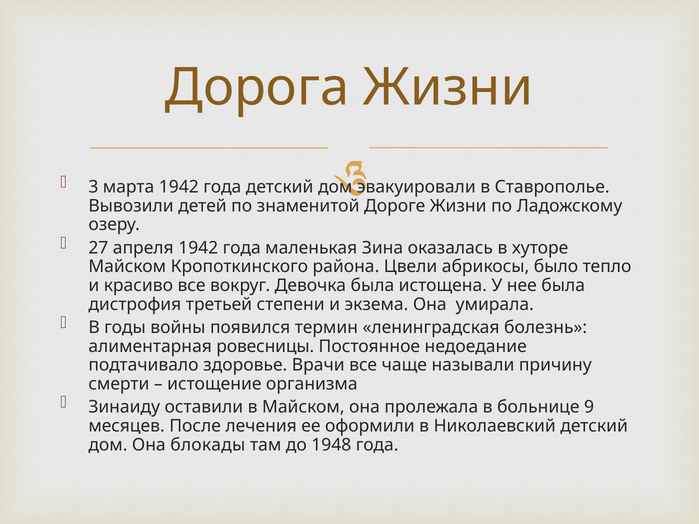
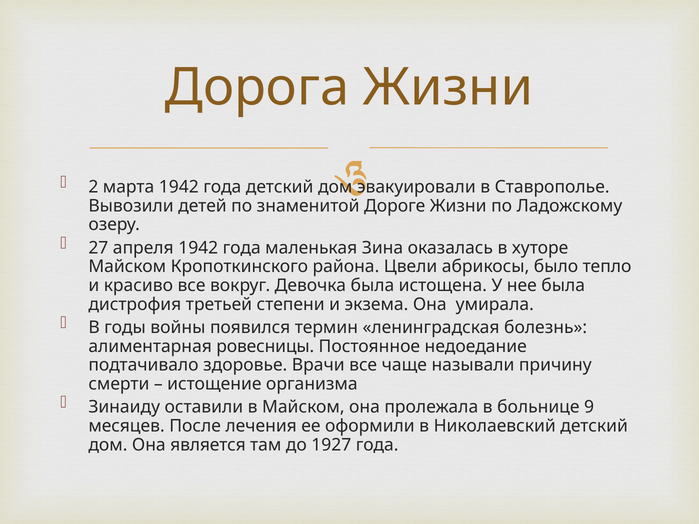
3: 3 -> 2
блокады: блокады -> является
1948: 1948 -> 1927
